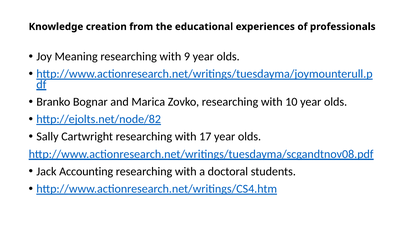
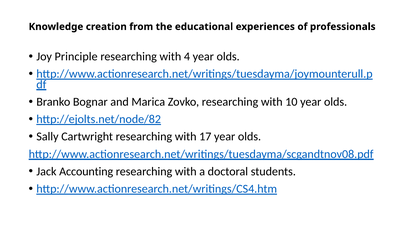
Meaning: Meaning -> Principle
9: 9 -> 4
